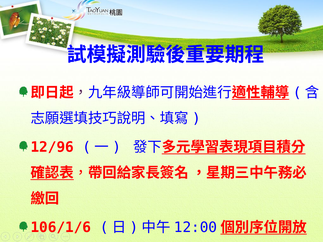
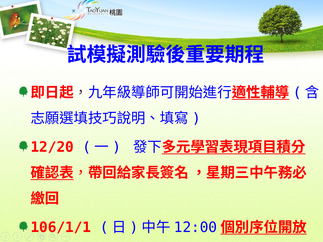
12/96: 12/96 -> 12/20
106/1/6: 106/1/6 -> 106/1/1
